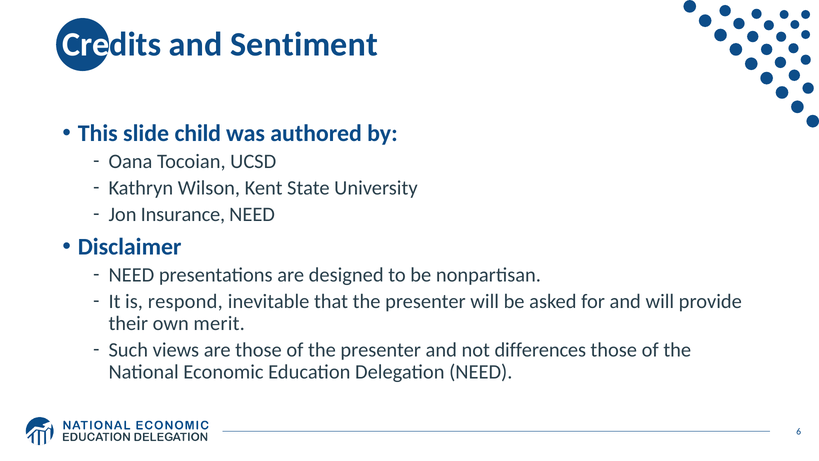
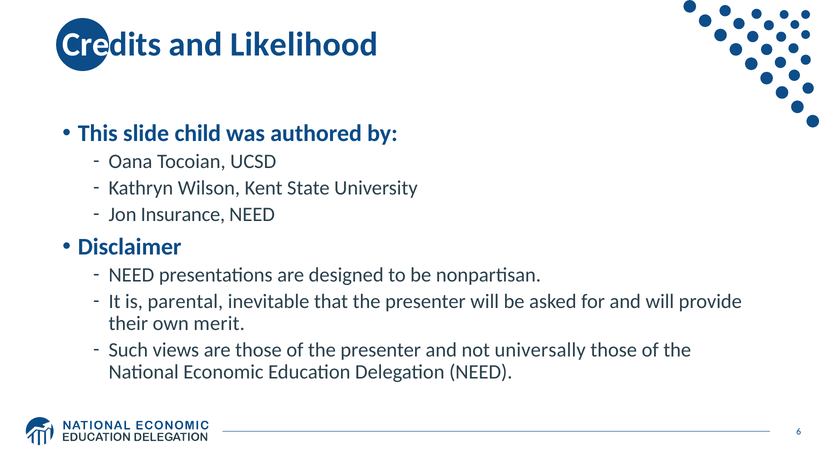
Sentiment: Sentiment -> Likelihood
respond: respond -> parental
differences: differences -> universally
